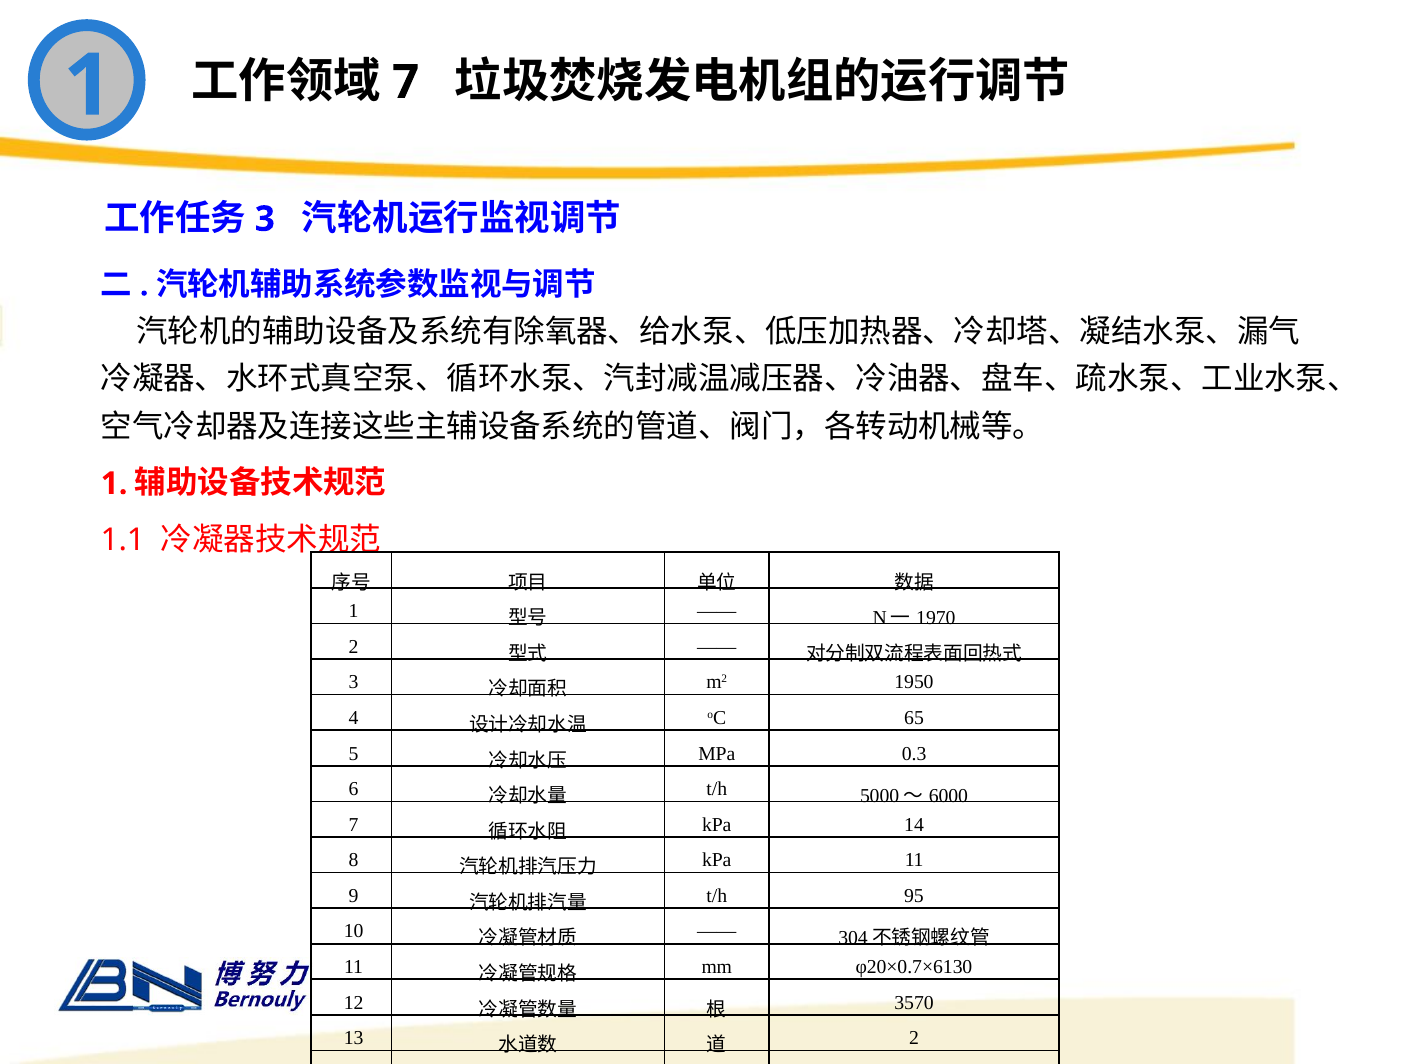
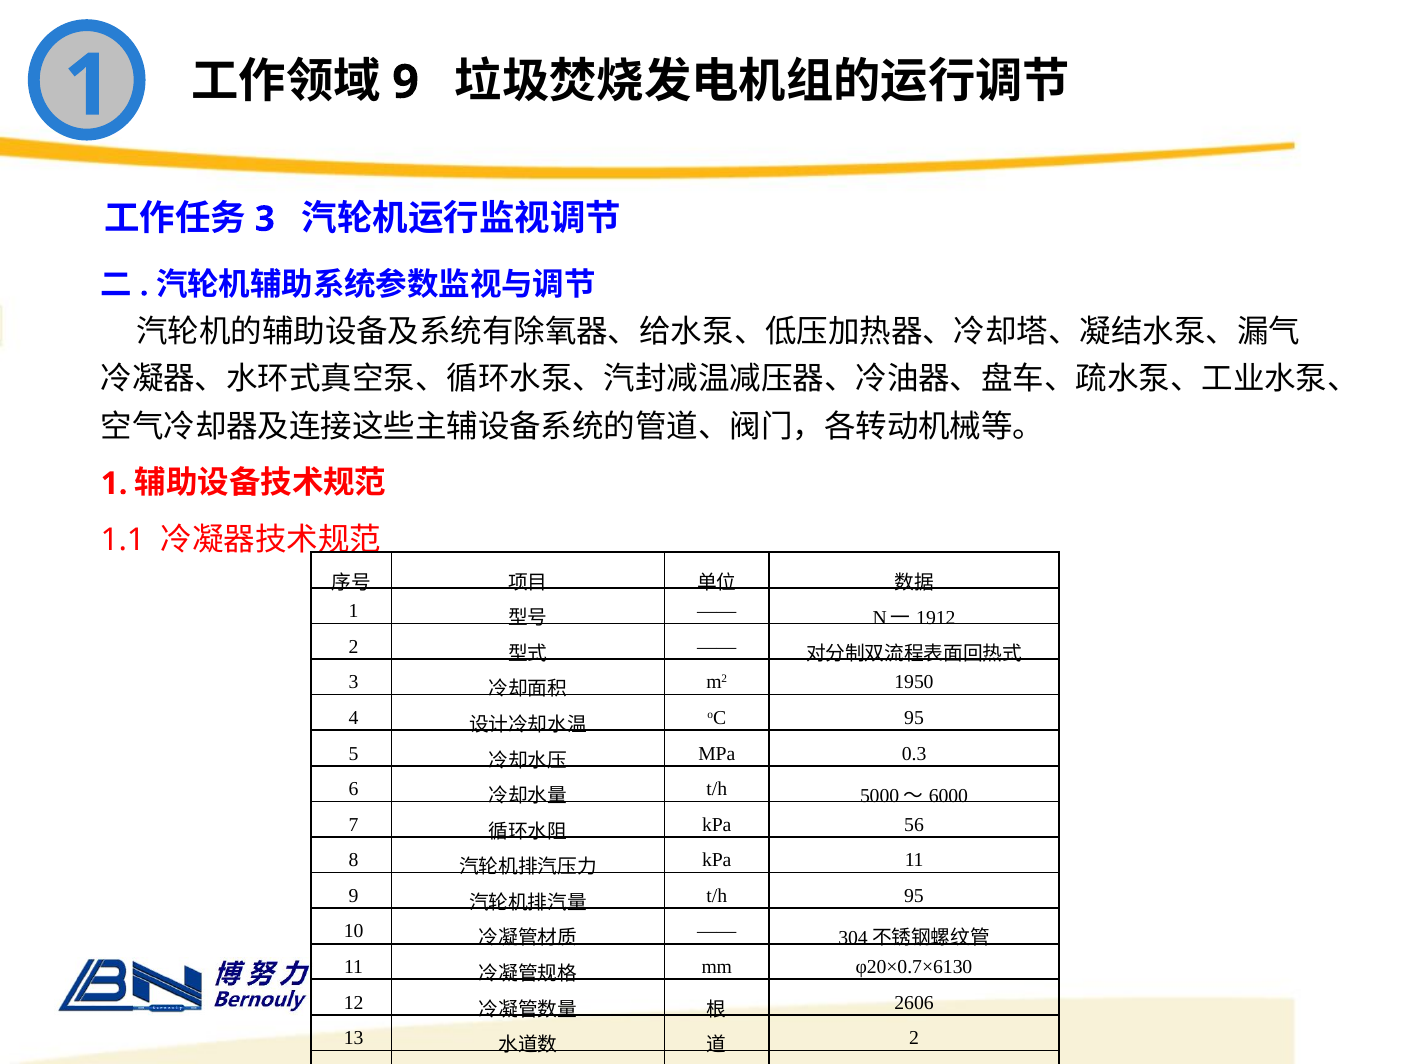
7 at (406, 82): 7 -> 9
1970: 1970 -> 1912
oC 65: 65 -> 95
kPa 14: 14 -> 56
3570: 3570 -> 2606
